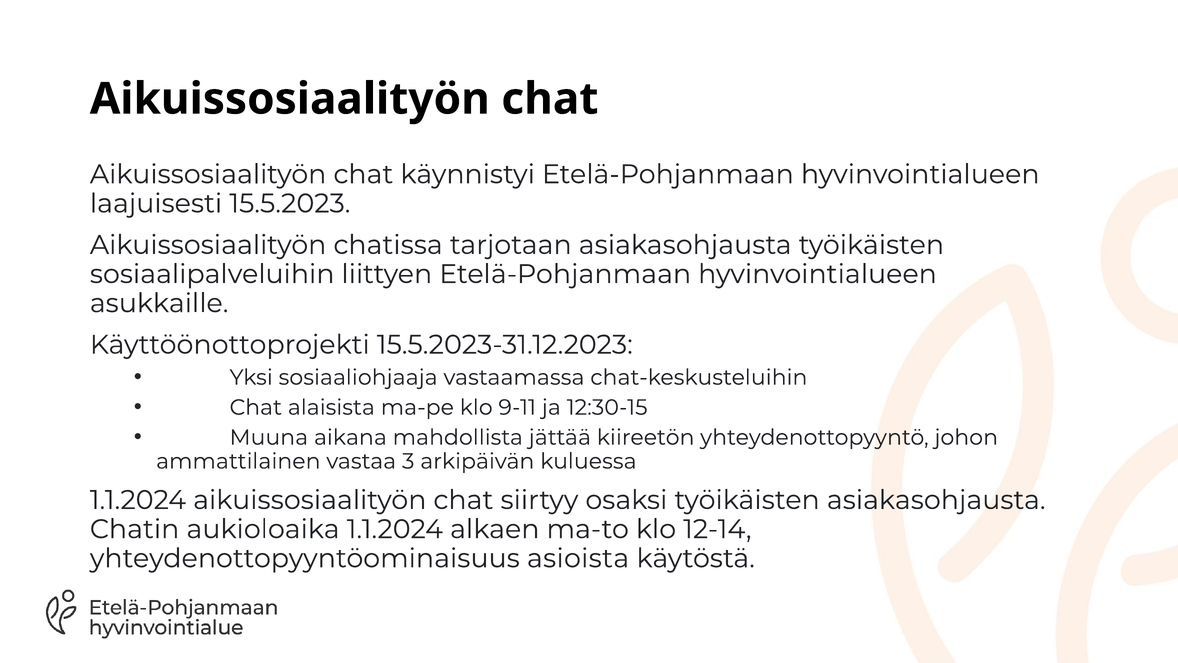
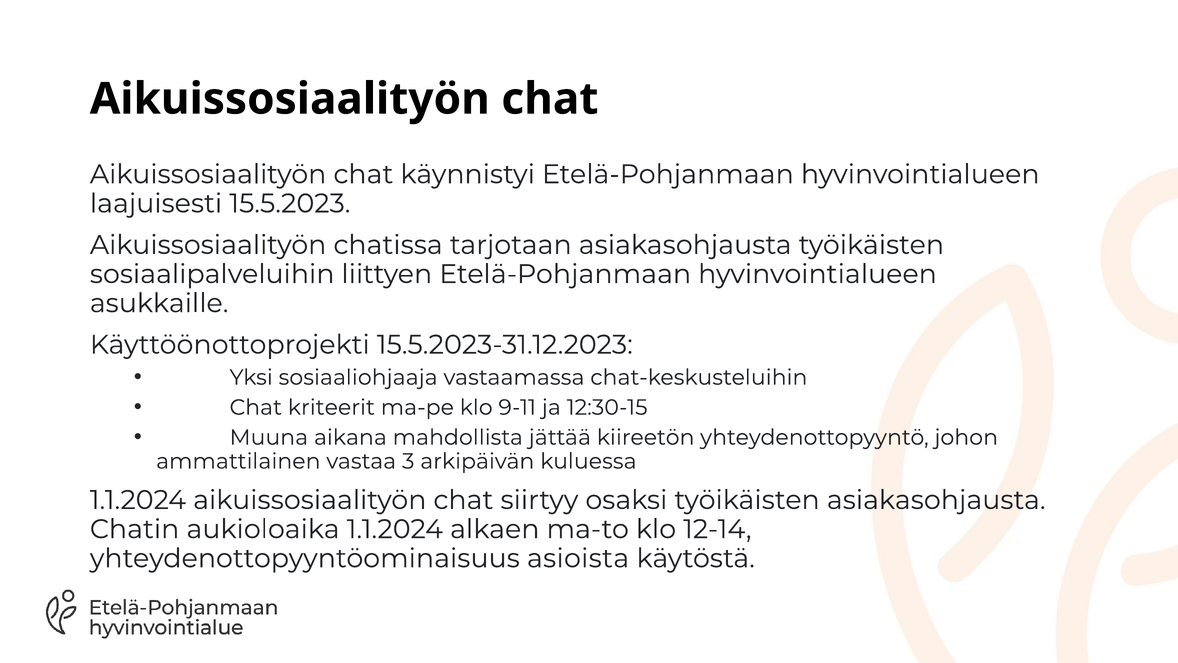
alaisista: alaisista -> kriteerit
